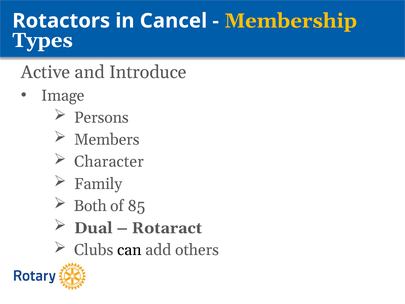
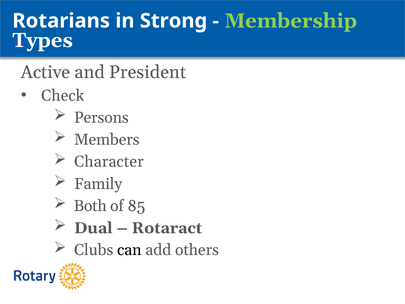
Rotactors: Rotactors -> Rotarians
Cancel: Cancel -> Strong
Membership colour: yellow -> light green
Introduce: Introduce -> President
Image: Image -> Check
